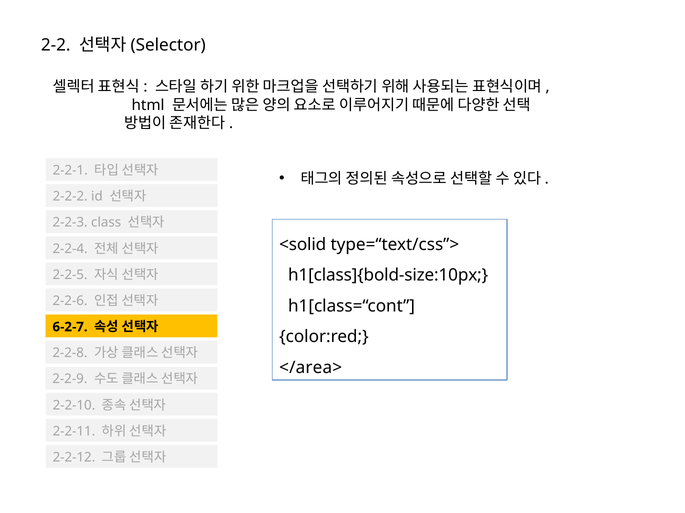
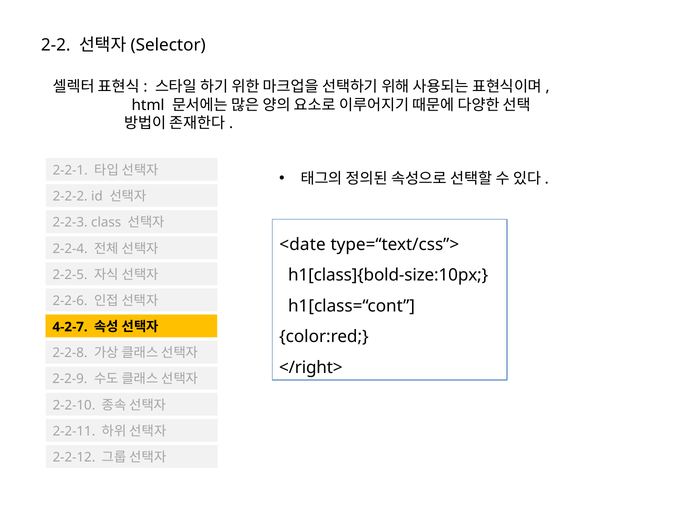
<solid: <solid -> <date
6-2-7: 6-2-7 -> 4-2-7
</area>: </area> -> </right>
